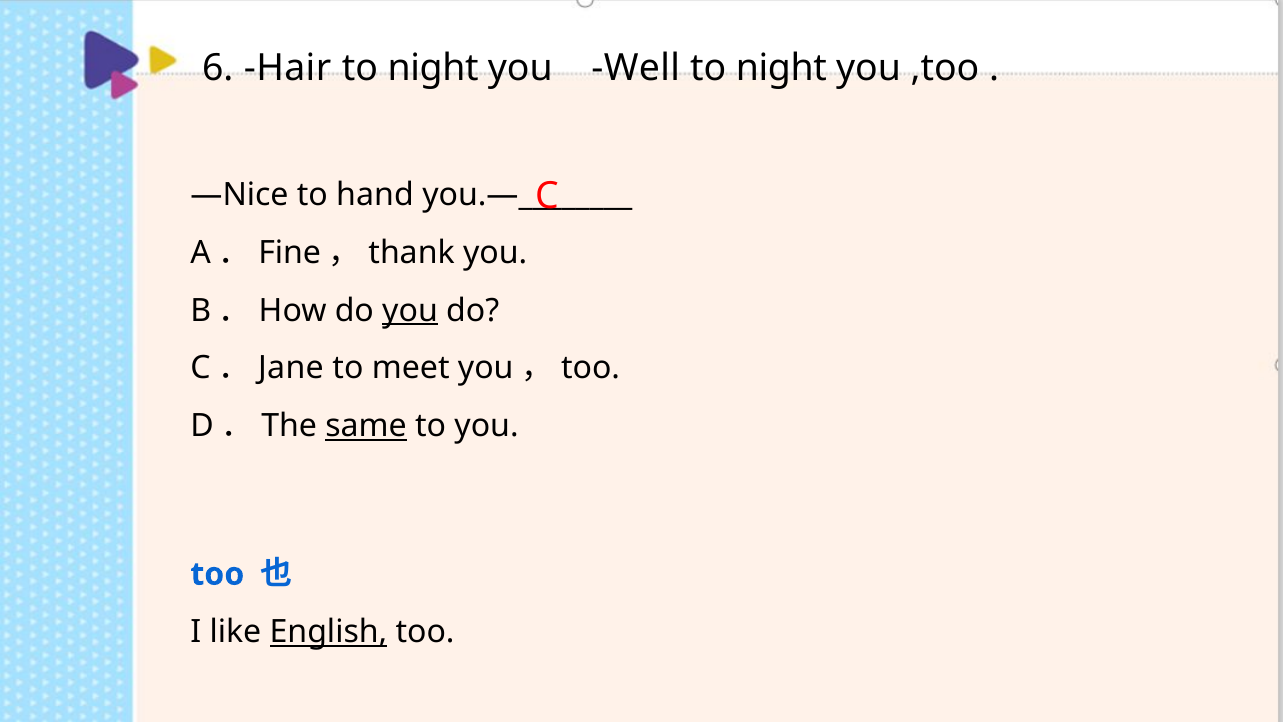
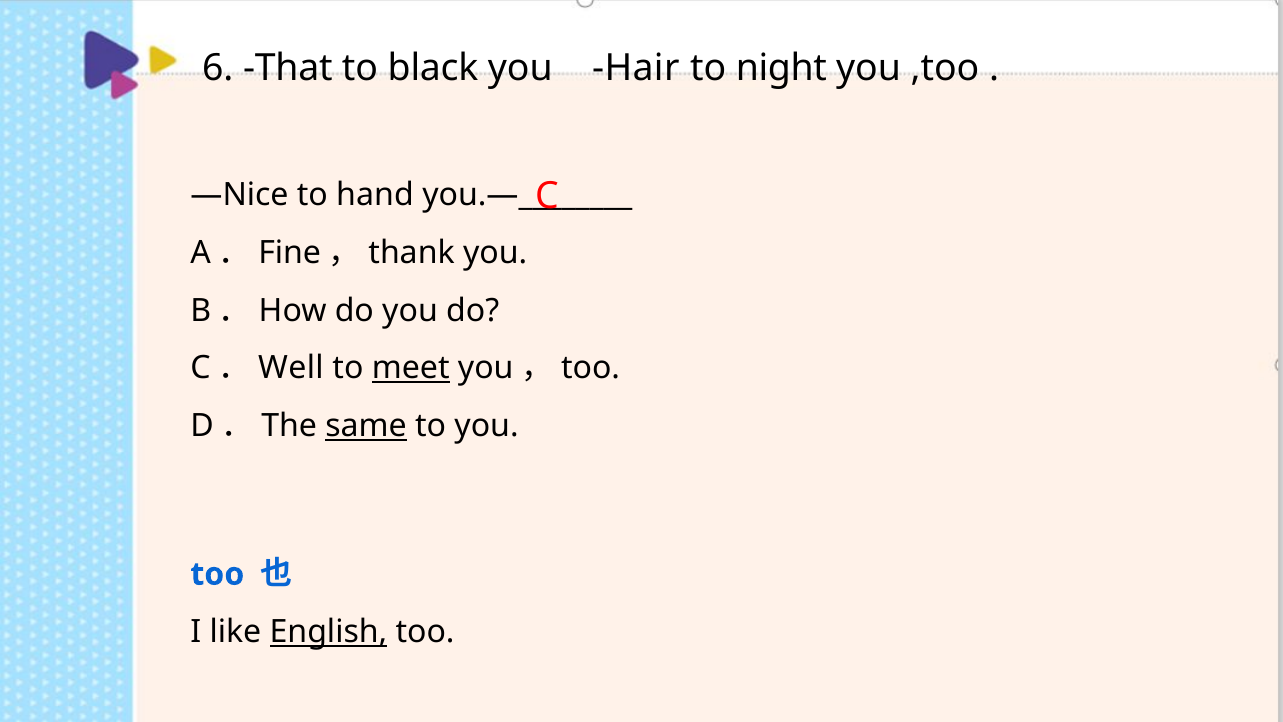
Hair: Hair -> That
night at (433, 68): night -> black
Well: Well -> Hair
you at (410, 310) underline: present -> none
Jane: Jane -> Well
meet underline: none -> present
